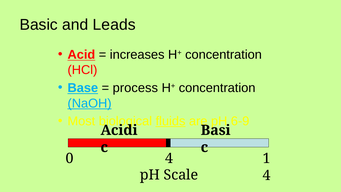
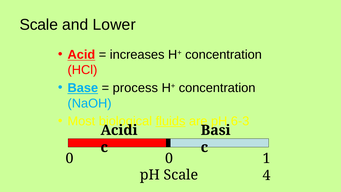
Basic at (39, 25): Basic -> Scale
Leads: Leads -> Lower
NaOH underline: present -> none
6-9: 6-9 -> 6-3
0 4: 4 -> 0
